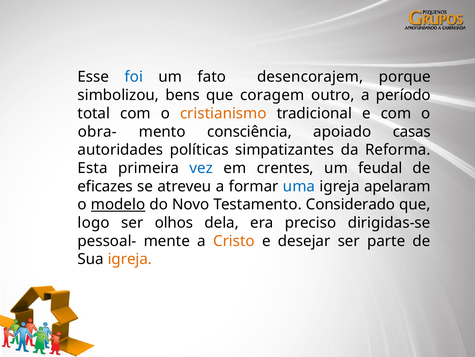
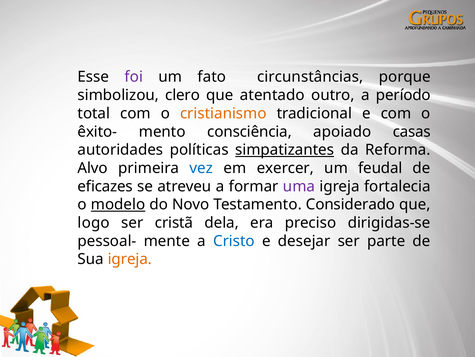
foi colour: blue -> purple
desencorajem: desencorajem -> circunstâncias
bens: bens -> clero
coragem: coragem -> atentado
obra-: obra- -> êxito-
simpatizantes underline: none -> present
Esta: Esta -> Alvo
crentes: crentes -> exercer
uma colour: blue -> purple
apelaram: apelaram -> fortalecia
olhos: olhos -> cristã
Cristo colour: orange -> blue
